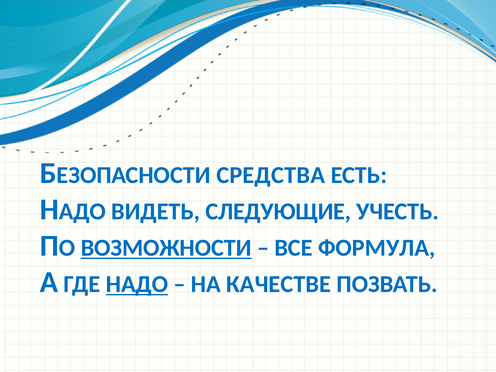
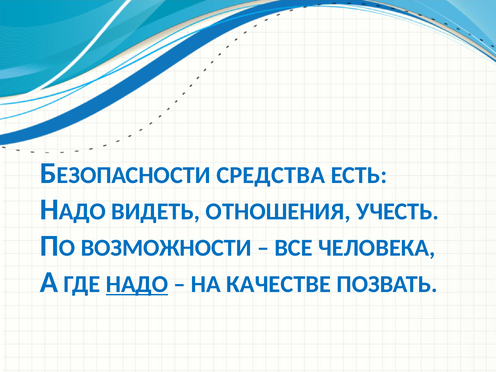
СЛЕДУЮЩИЕ: СЛЕДУЮЩИЕ -> ОТНОШЕНИЯ
ВОЗМОЖНОСТИ underline: present -> none
ФОРМУЛА: ФОРМУЛА -> ЧЕЛОВЕКА
